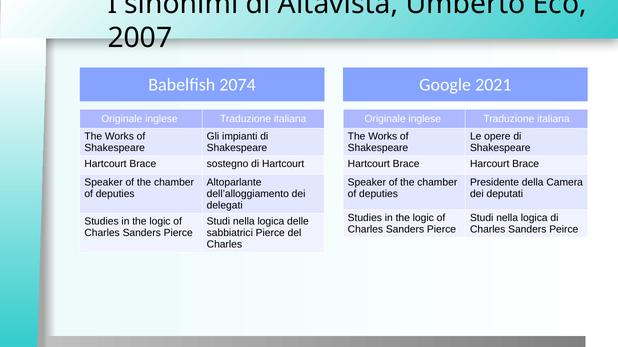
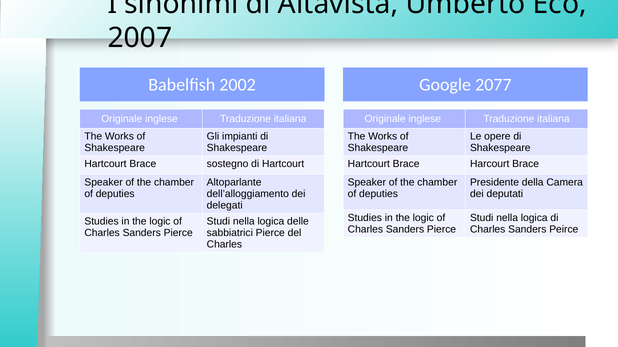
2074: 2074 -> 2002
2021: 2021 -> 2077
